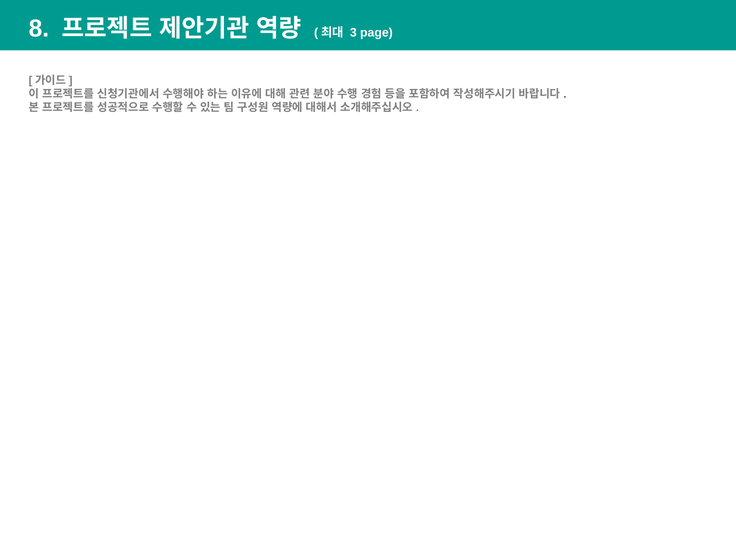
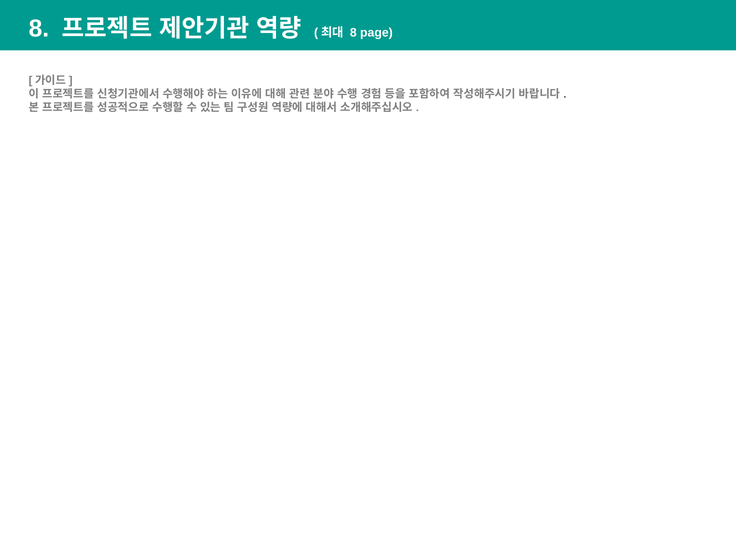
3 at (353, 33): 3 -> 8
